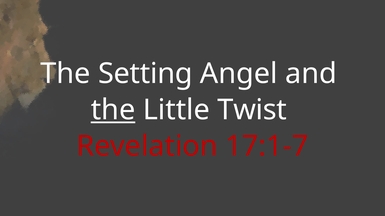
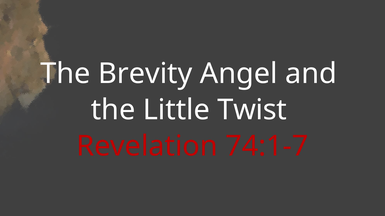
Setting: Setting -> Brevity
the at (113, 110) underline: present -> none
17:1-7: 17:1-7 -> 74:1-7
